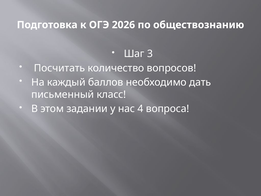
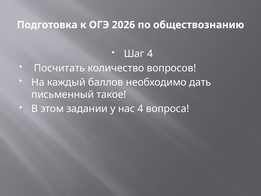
Шаг 3: 3 -> 4
класс: класс -> такое
